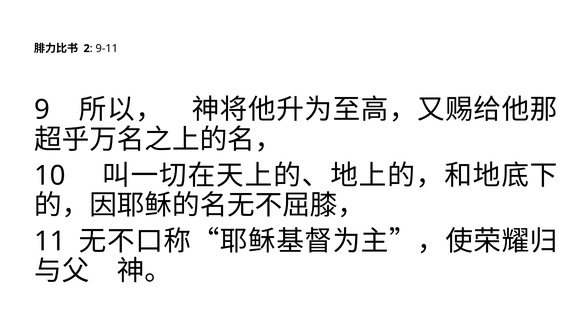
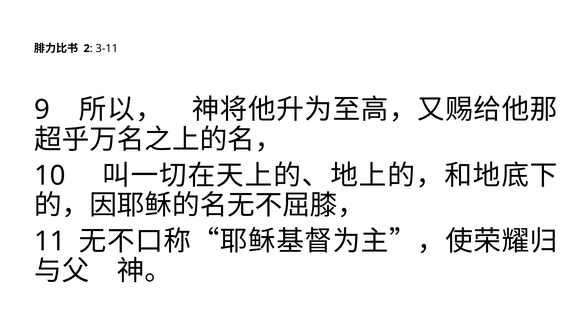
9-11: 9-11 -> 3-11
